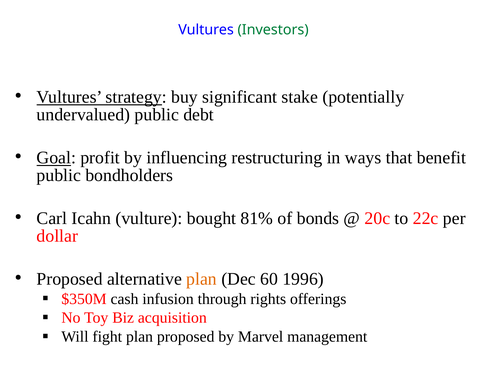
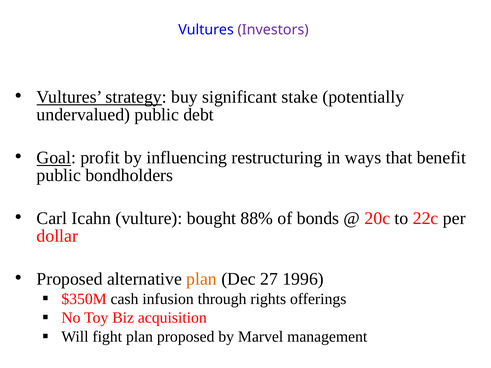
Investors colour: green -> purple
81%: 81% -> 88%
60: 60 -> 27
